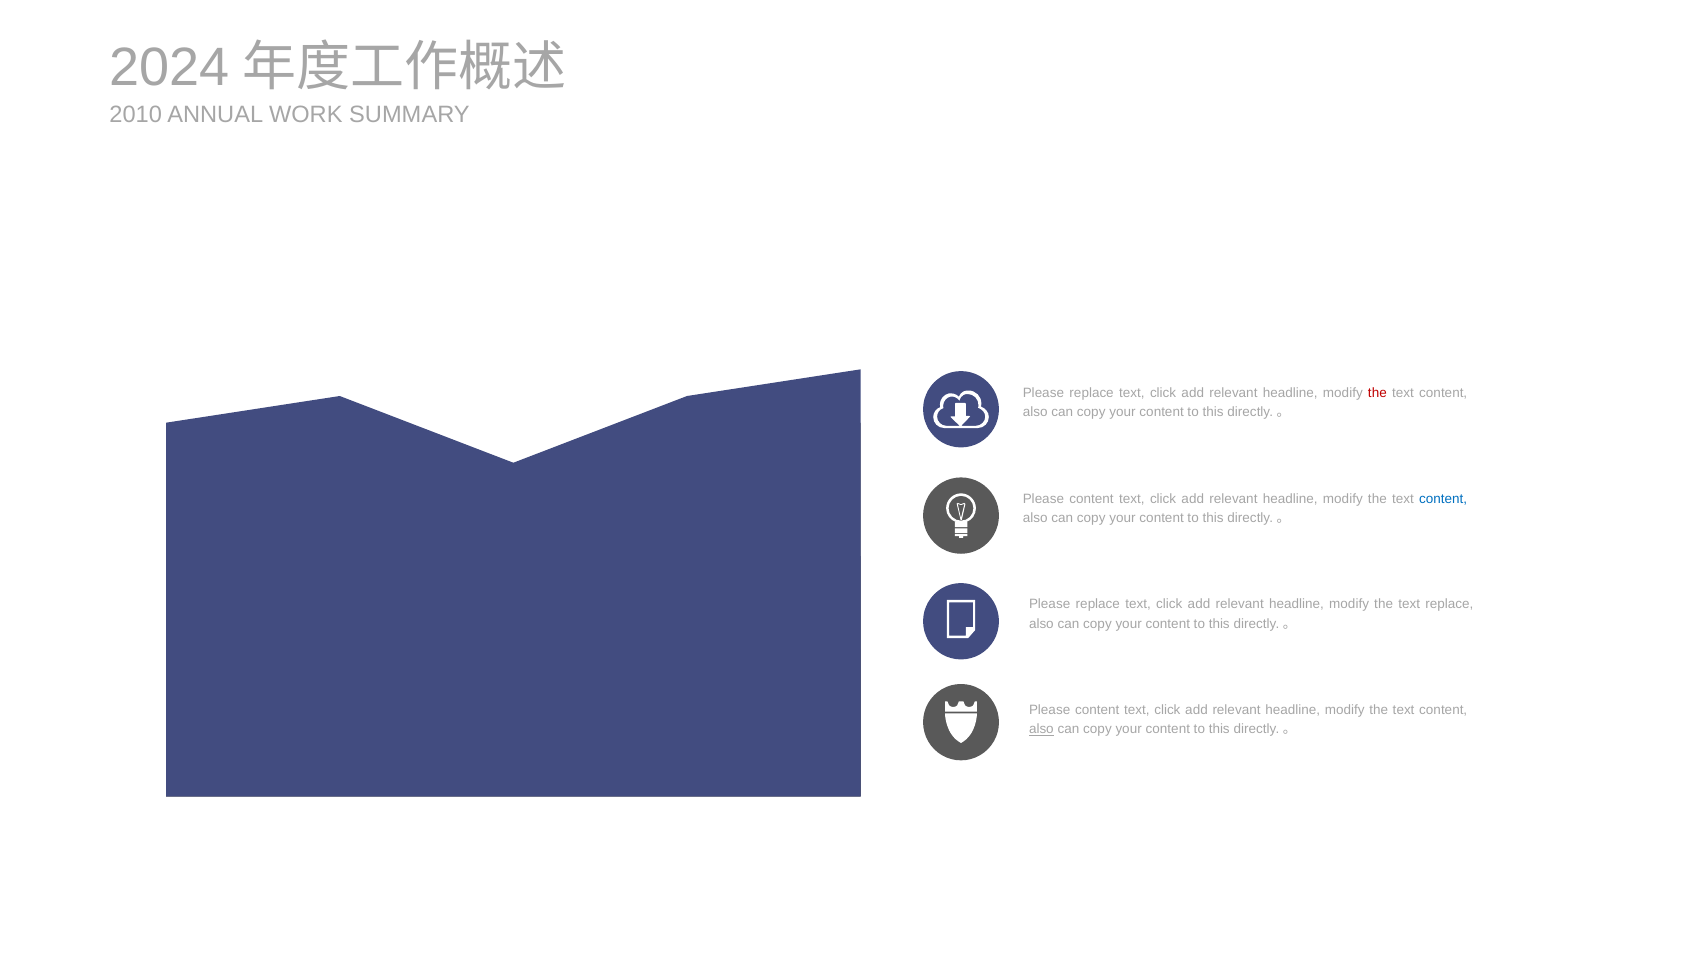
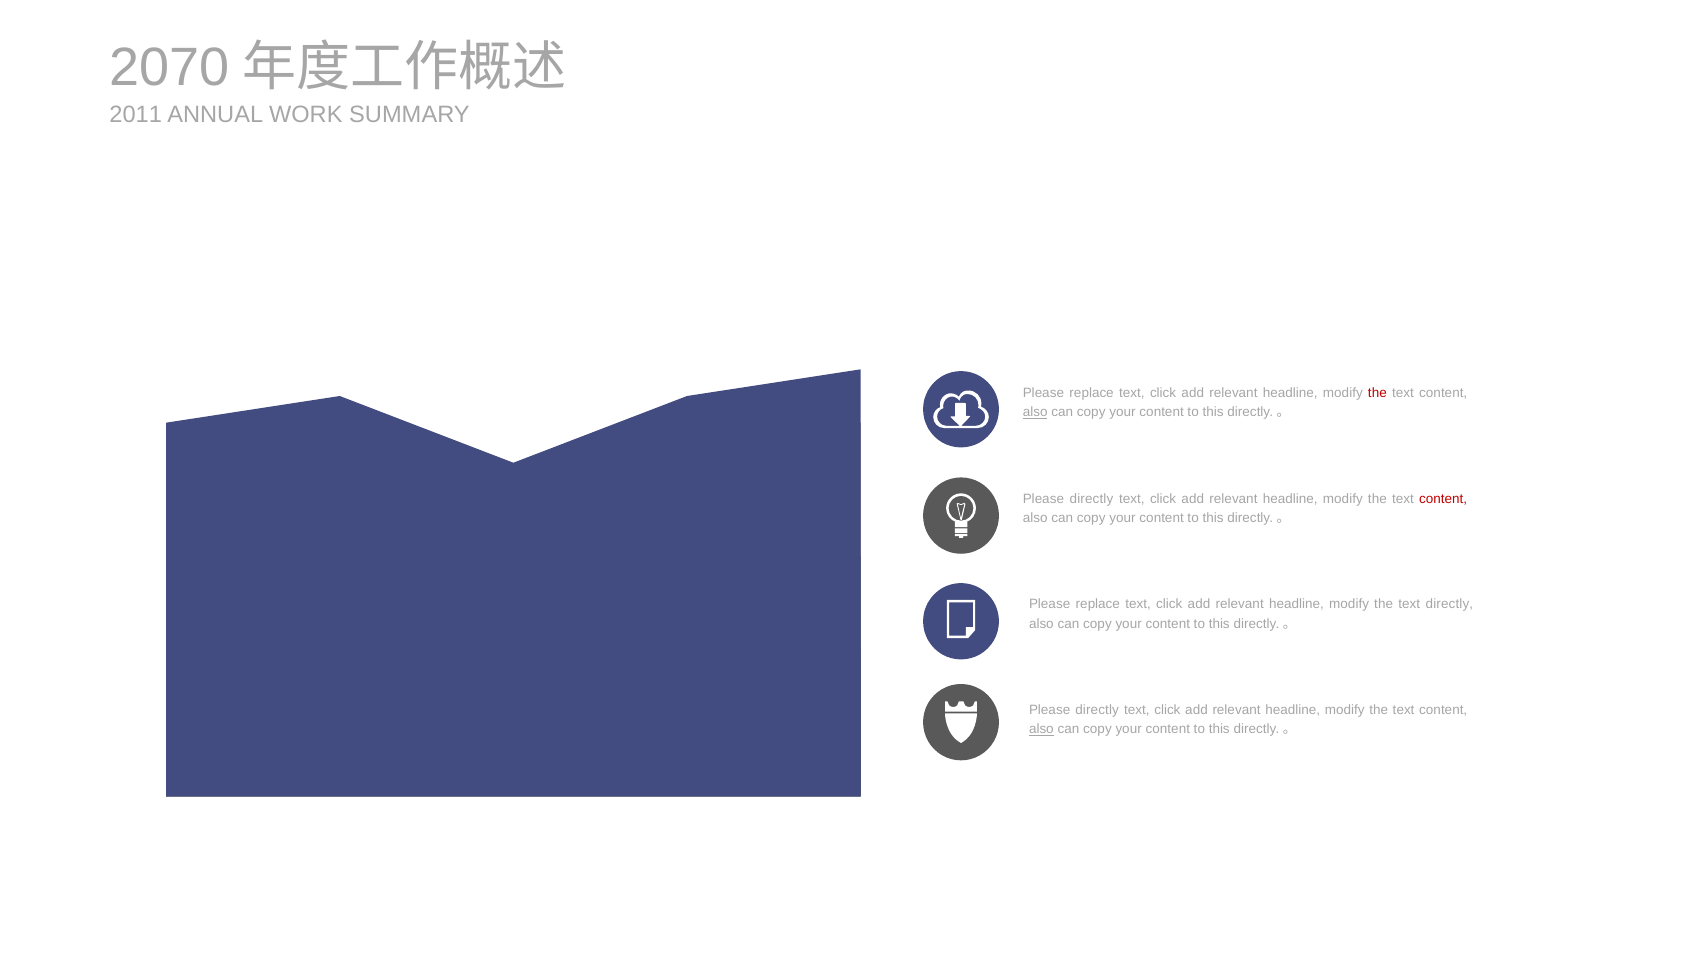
2024: 2024 -> 2070
2010: 2010 -> 2011
also at (1035, 412) underline: none -> present
content at (1092, 498): content -> directly
content at (1443, 498) colour: blue -> red
text replace: replace -> directly
content at (1097, 710): content -> directly
